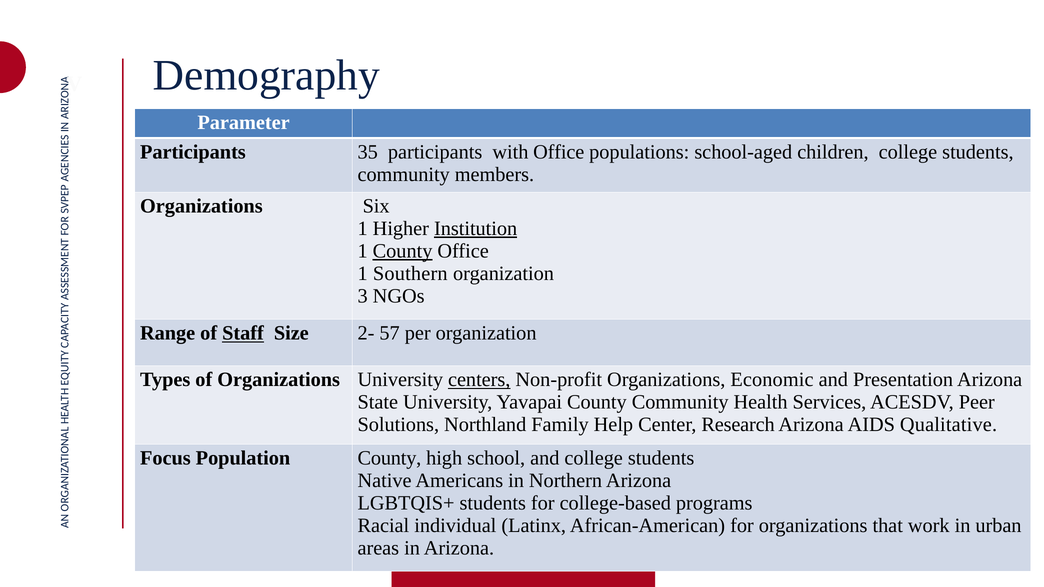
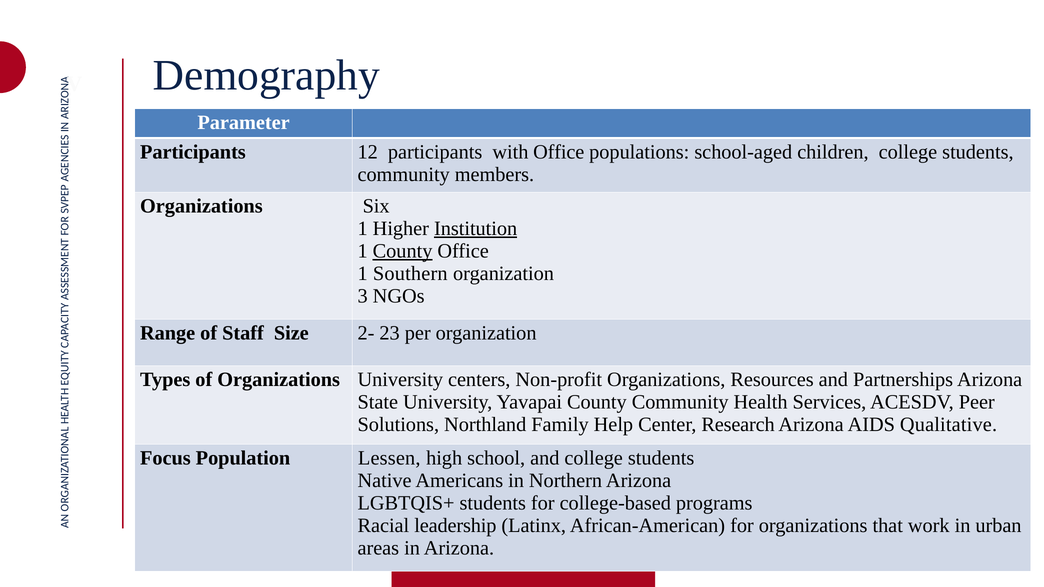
35: 35 -> 12
Staff underline: present -> none
57: 57 -> 23
centers underline: present -> none
Economic: Economic -> Resources
Presentation: Presentation -> Partnerships
Population County: County -> Lessen
individual: individual -> leadership
